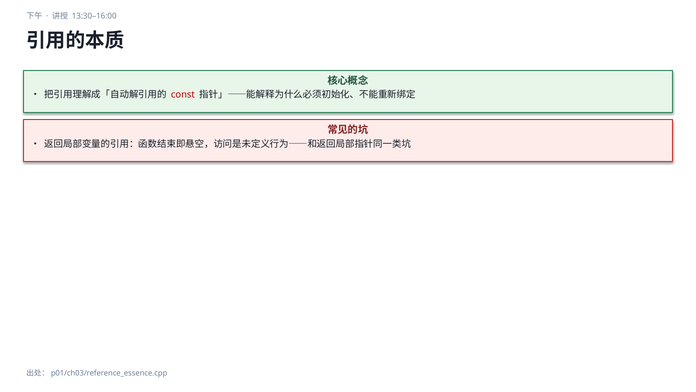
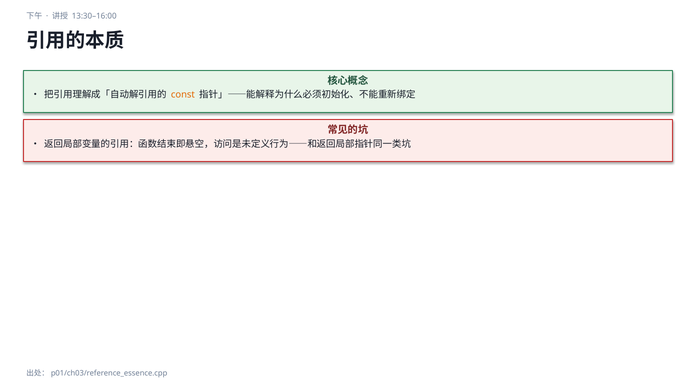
const colour: red -> orange
